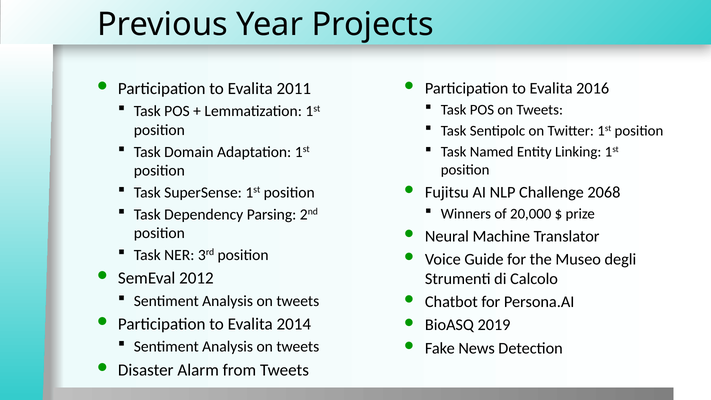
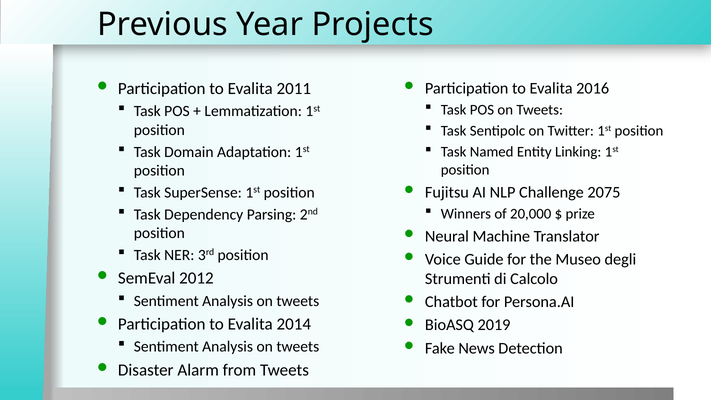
2068: 2068 -> 2075
